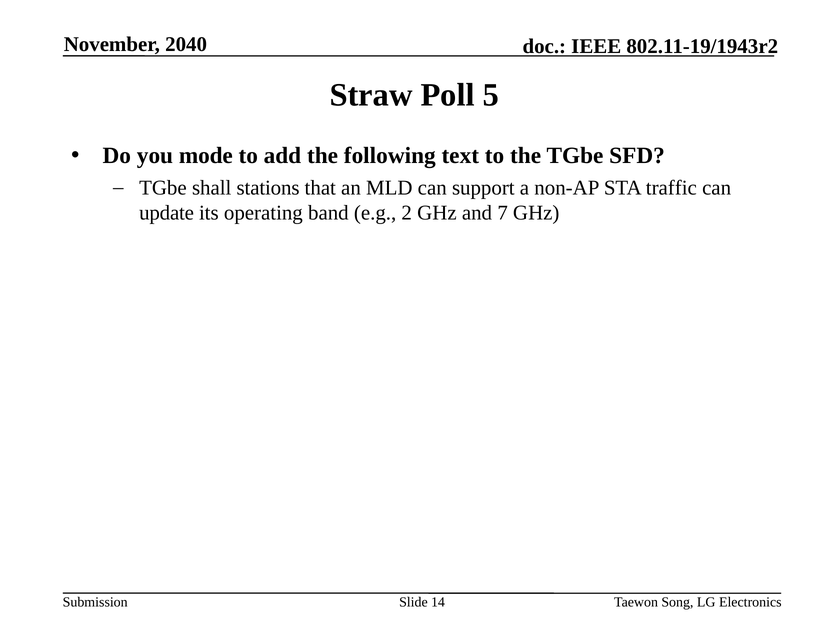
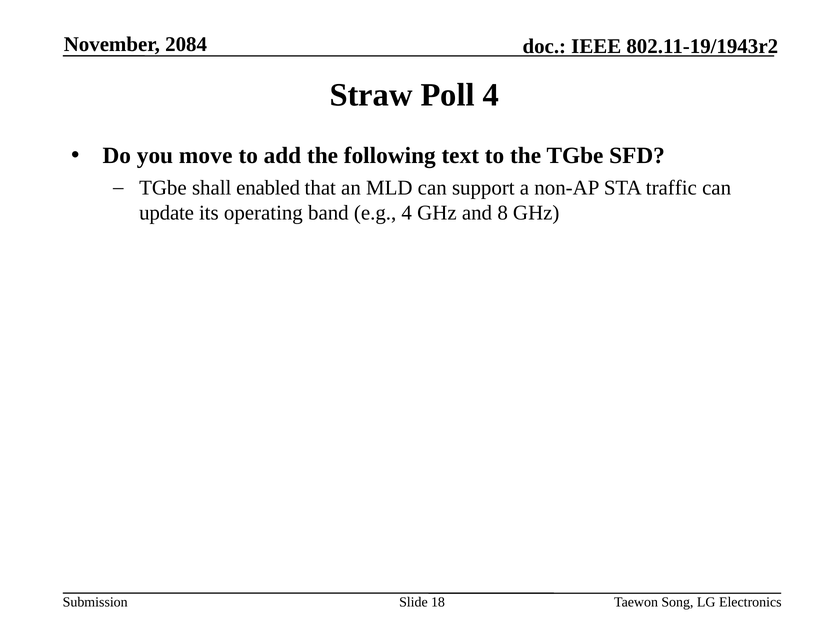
2040: 2040 -> 2084
Poll 5: 5 -> 4
mode: mode -> move
stations: stations -> enabled
e.g 2: 2 -> 4
7: 7 -> 8
14: 14 -> 18
